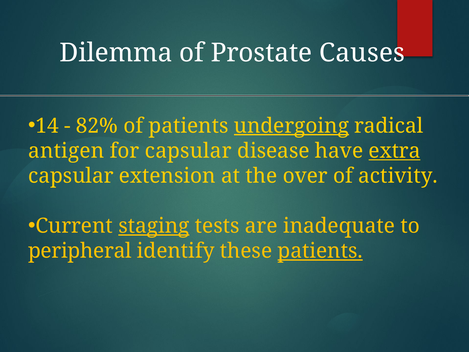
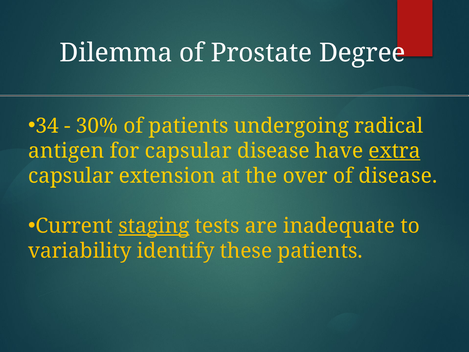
Causes: Causes -> Degree
14: 14 -> 34
82%: 82% -> 30%
undergoing underline: present -> none
of activity: activity -> disease
peripheral: peripheral -> variability
patients at (320, 251) underline: present -> none
